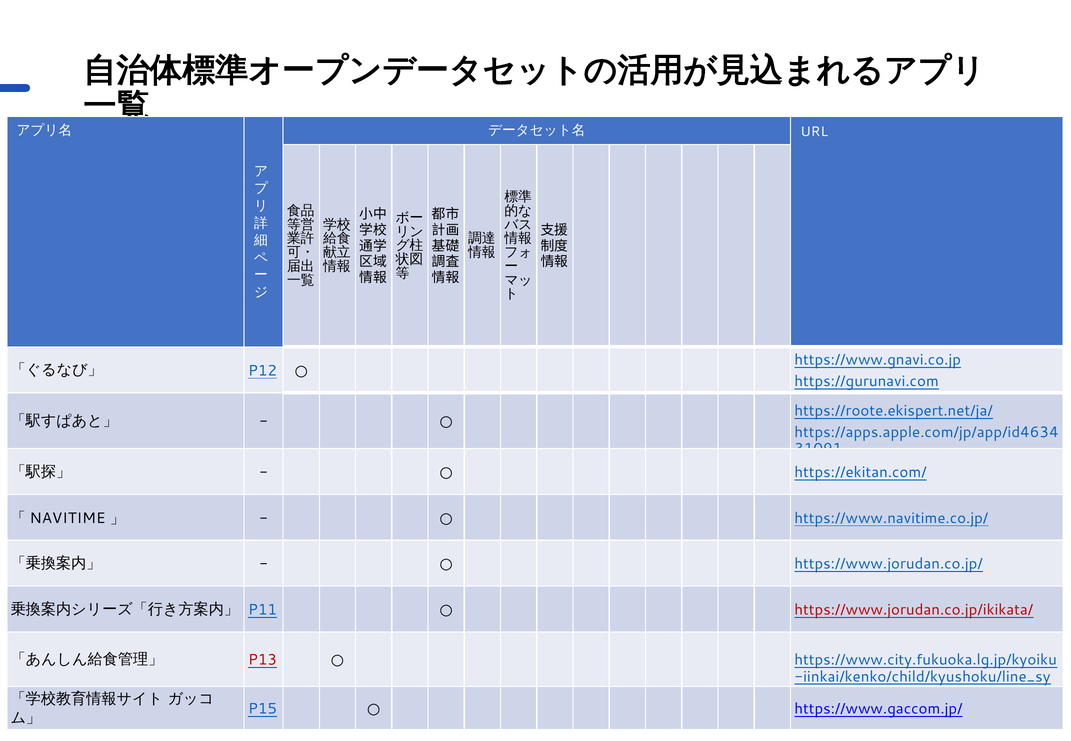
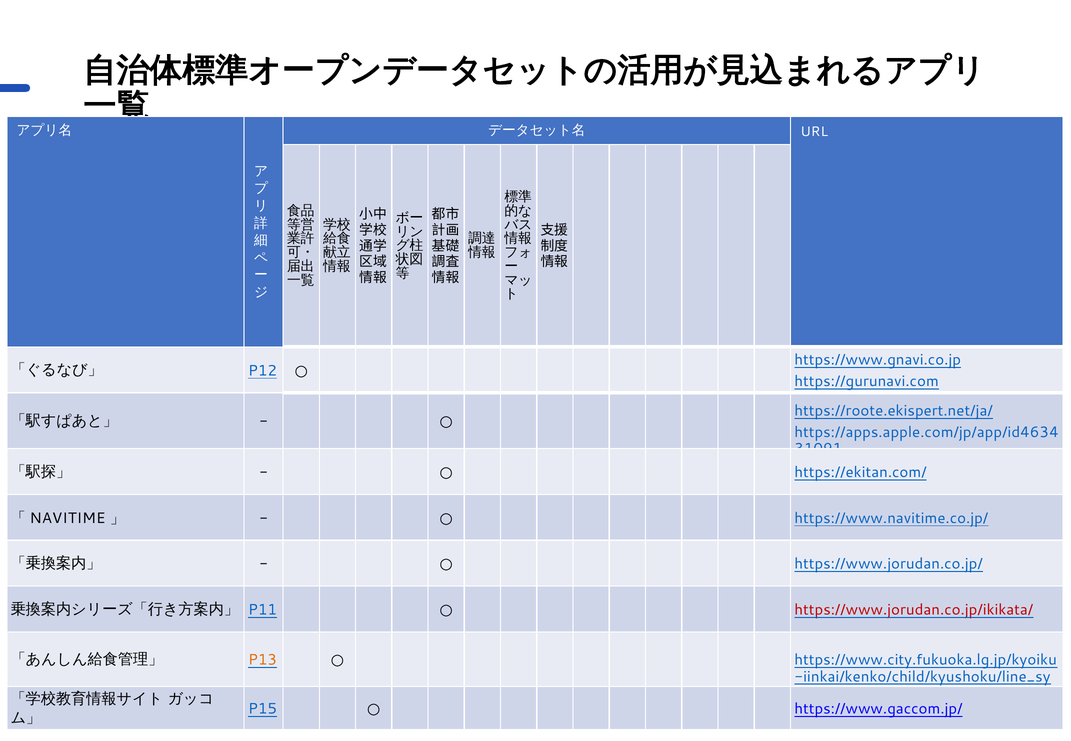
P13 colour: red -> orange
